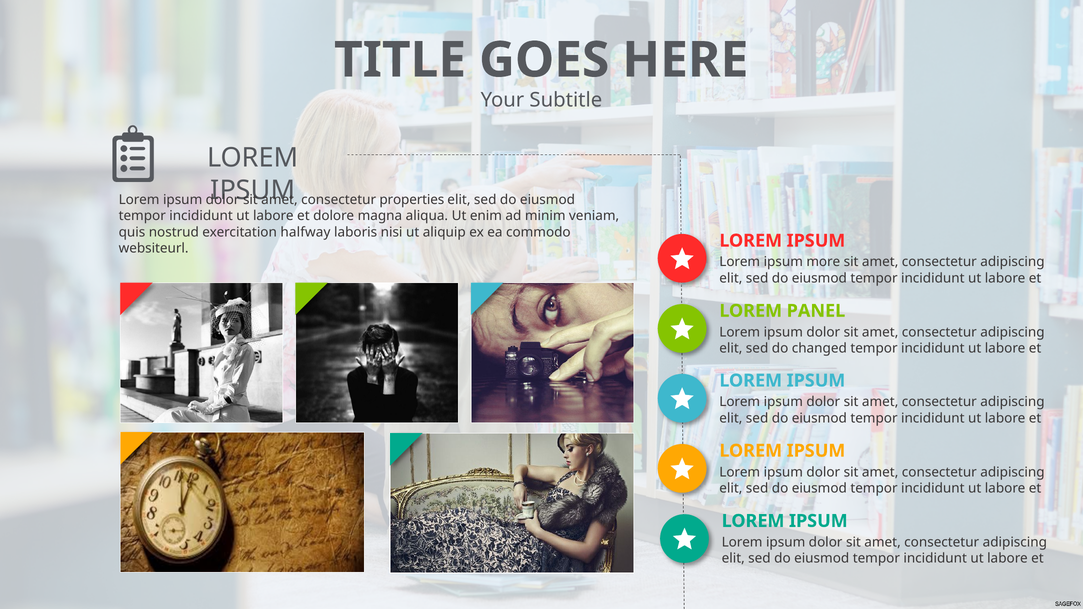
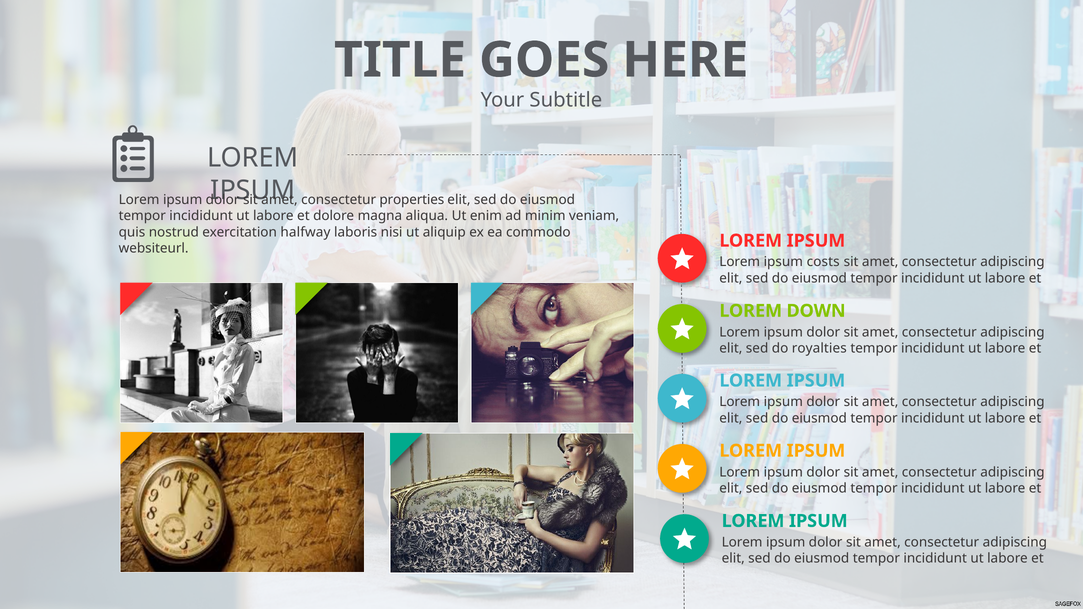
more: more -> costs
PANEL: PANEL -> DOWN
changed: changed -> royalties
